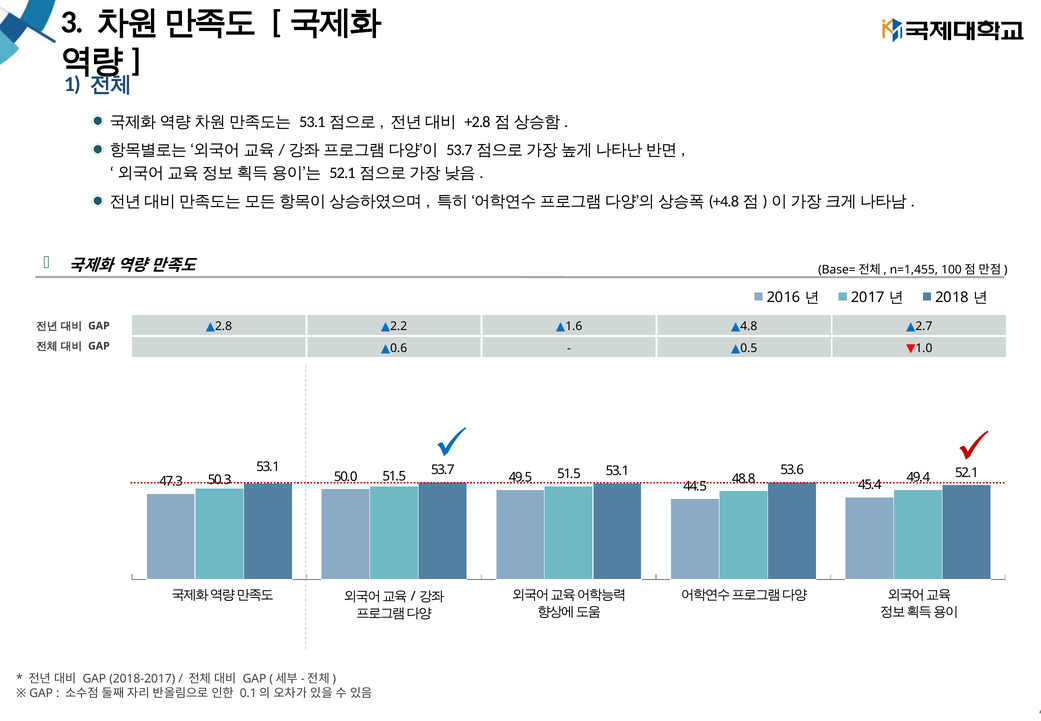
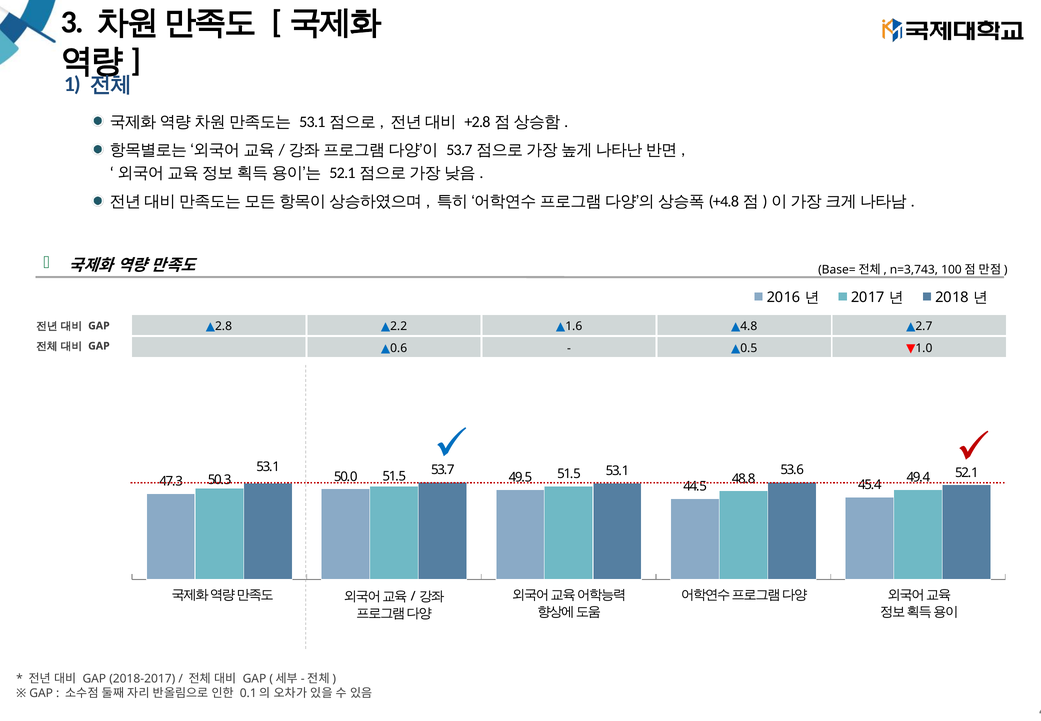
n=1,455: n=1,455 -> n=3,743
